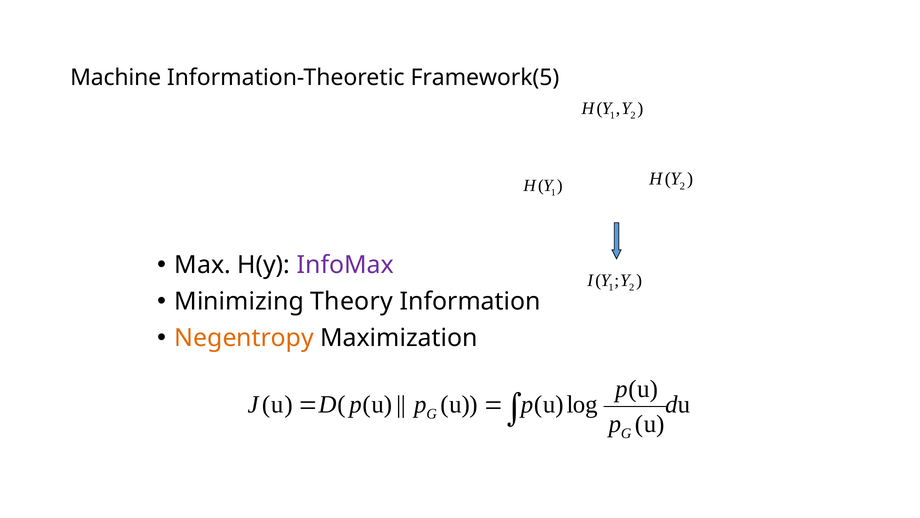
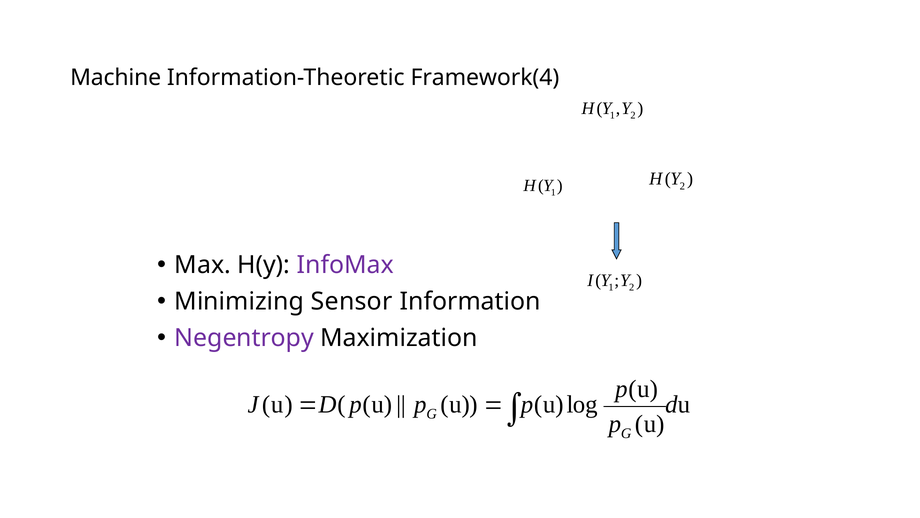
Framework(5: Framework(5 -> Framework(4
Theory: Theory -> Sensor
Negentropy colour: orange -> purple
